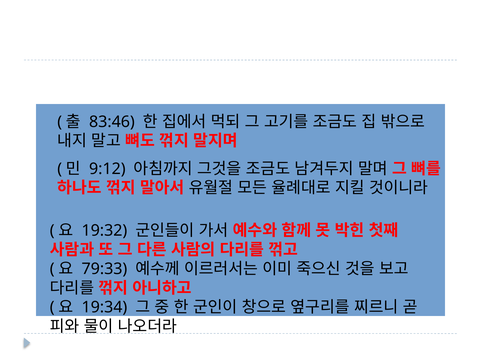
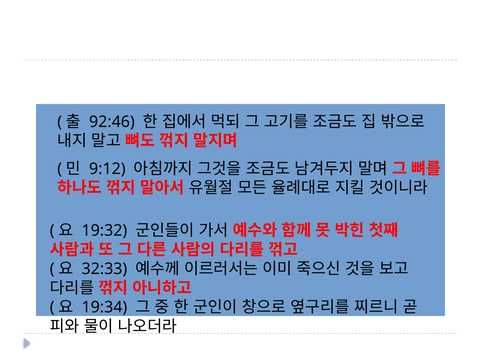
83:46: 83:46 -> 92:46
79:33: 79:33 -> 32:33
